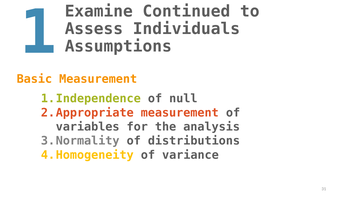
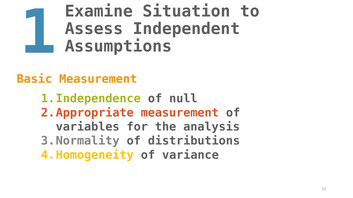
Continued: Continued -> Situation
Individuals: Individuals -> Independent
